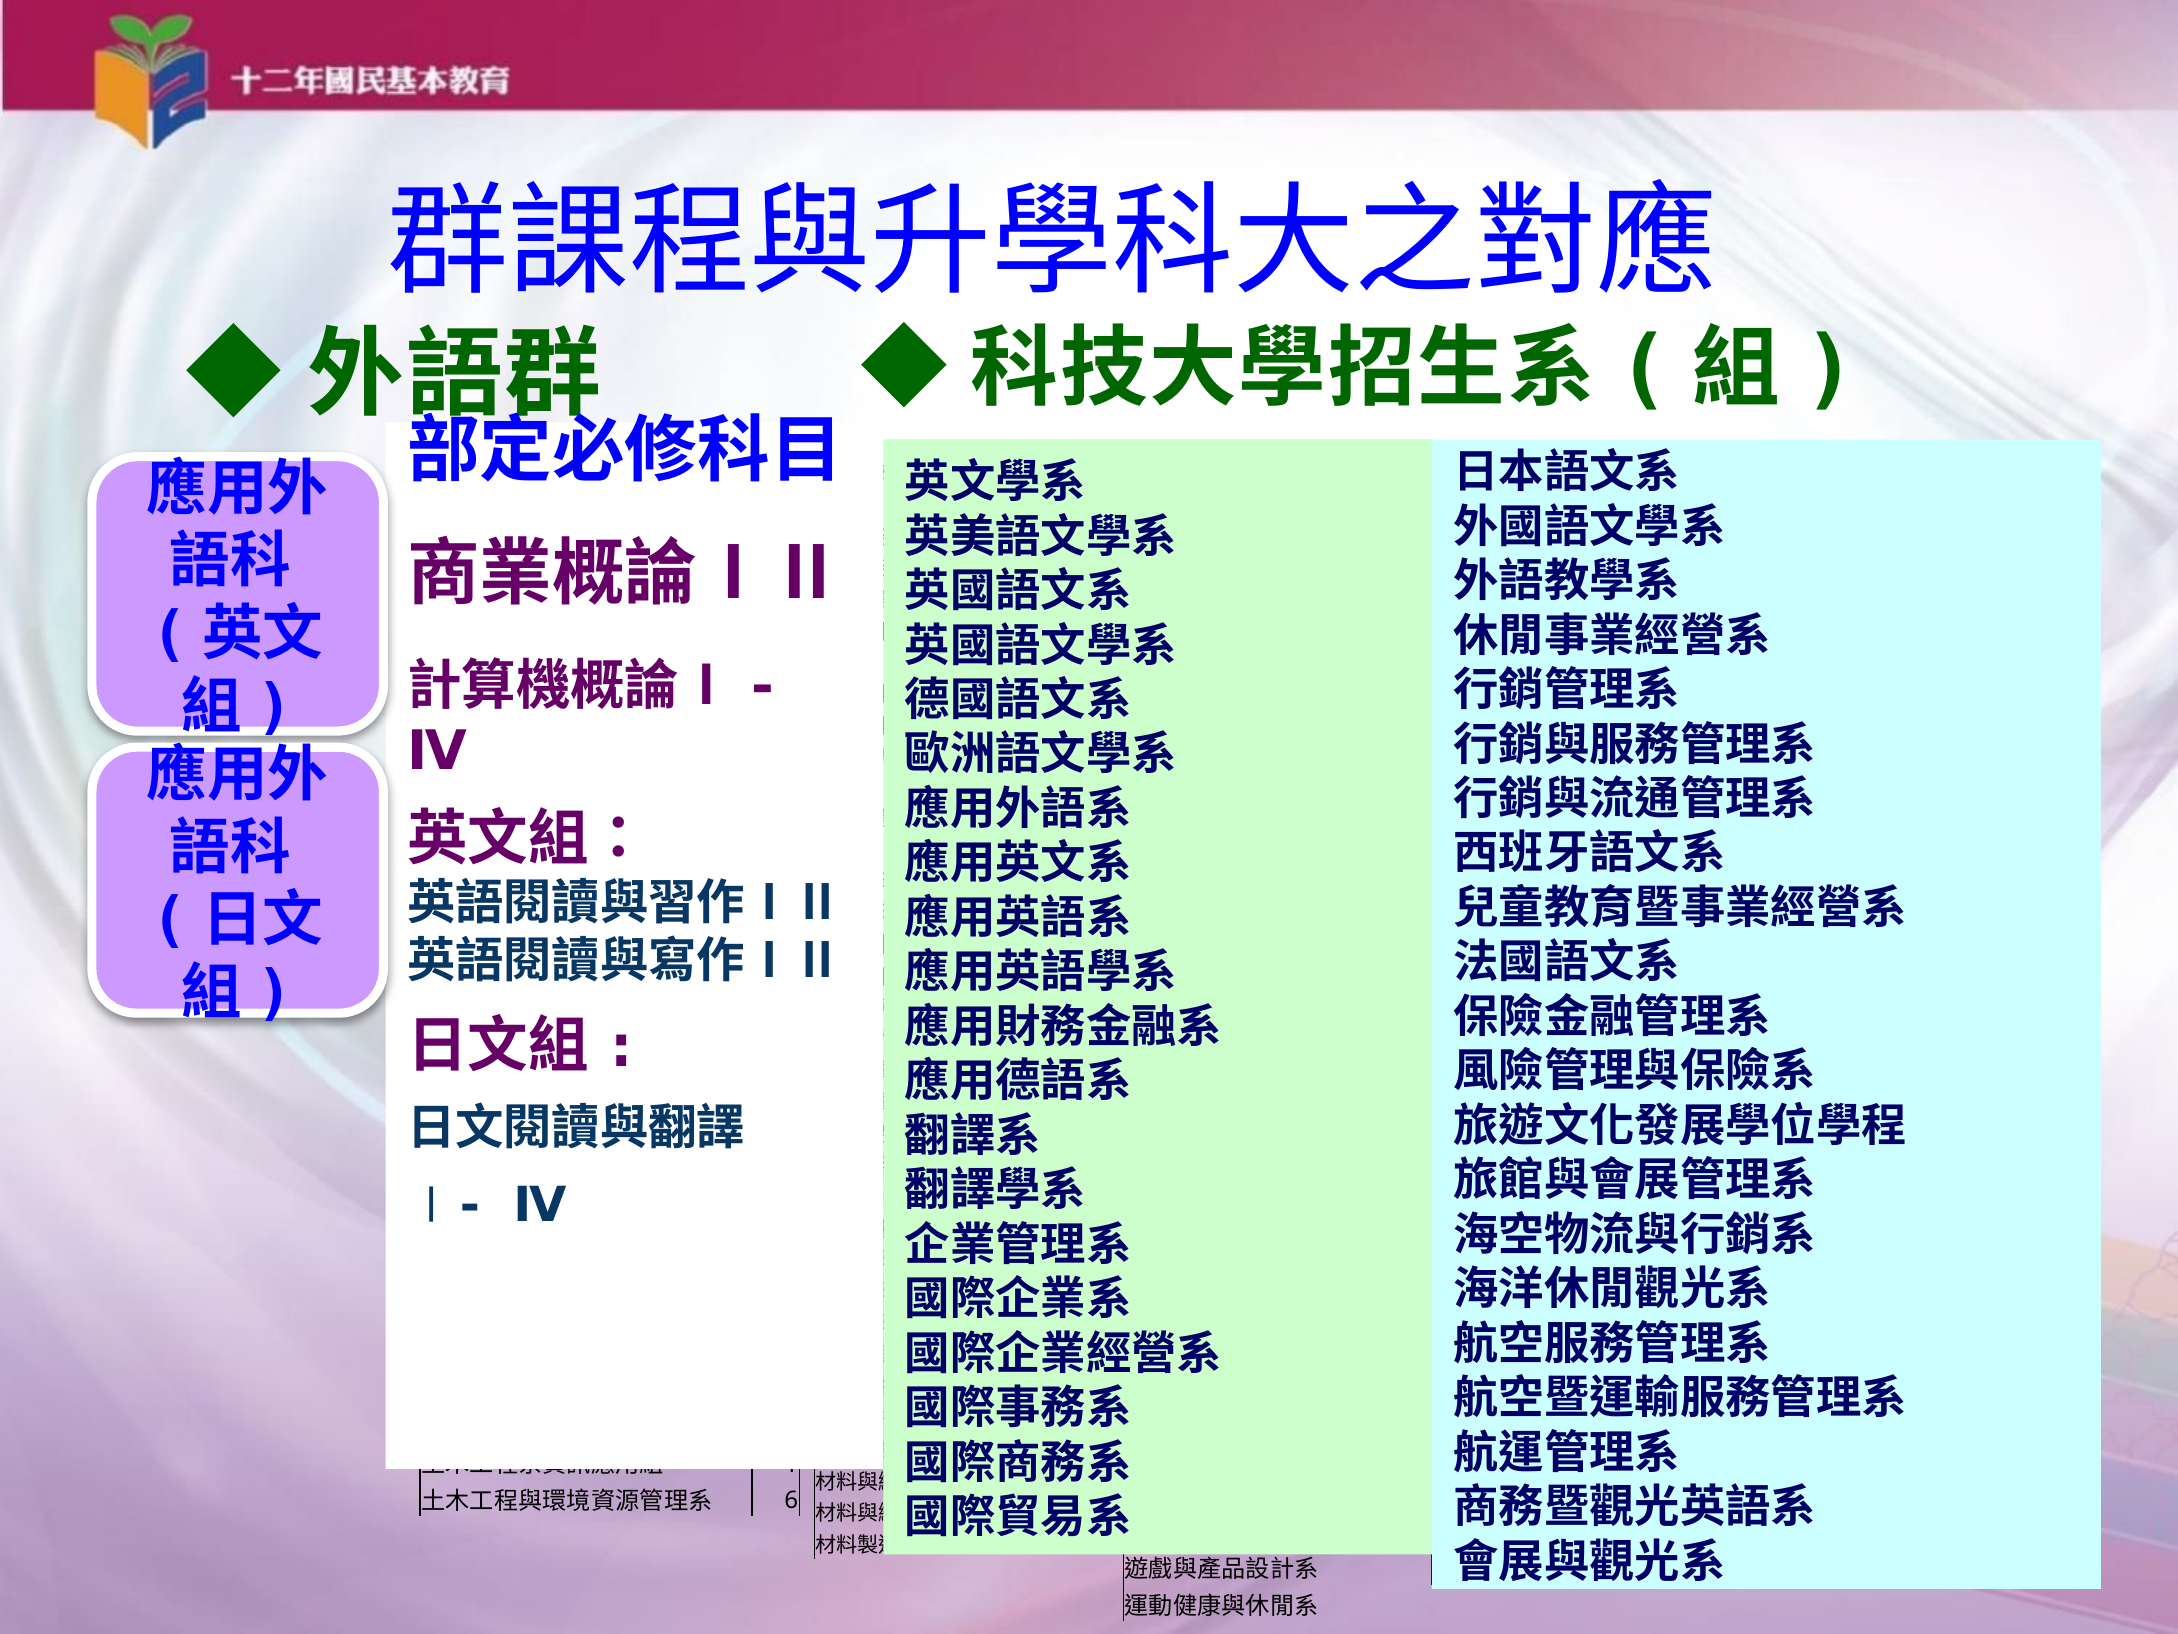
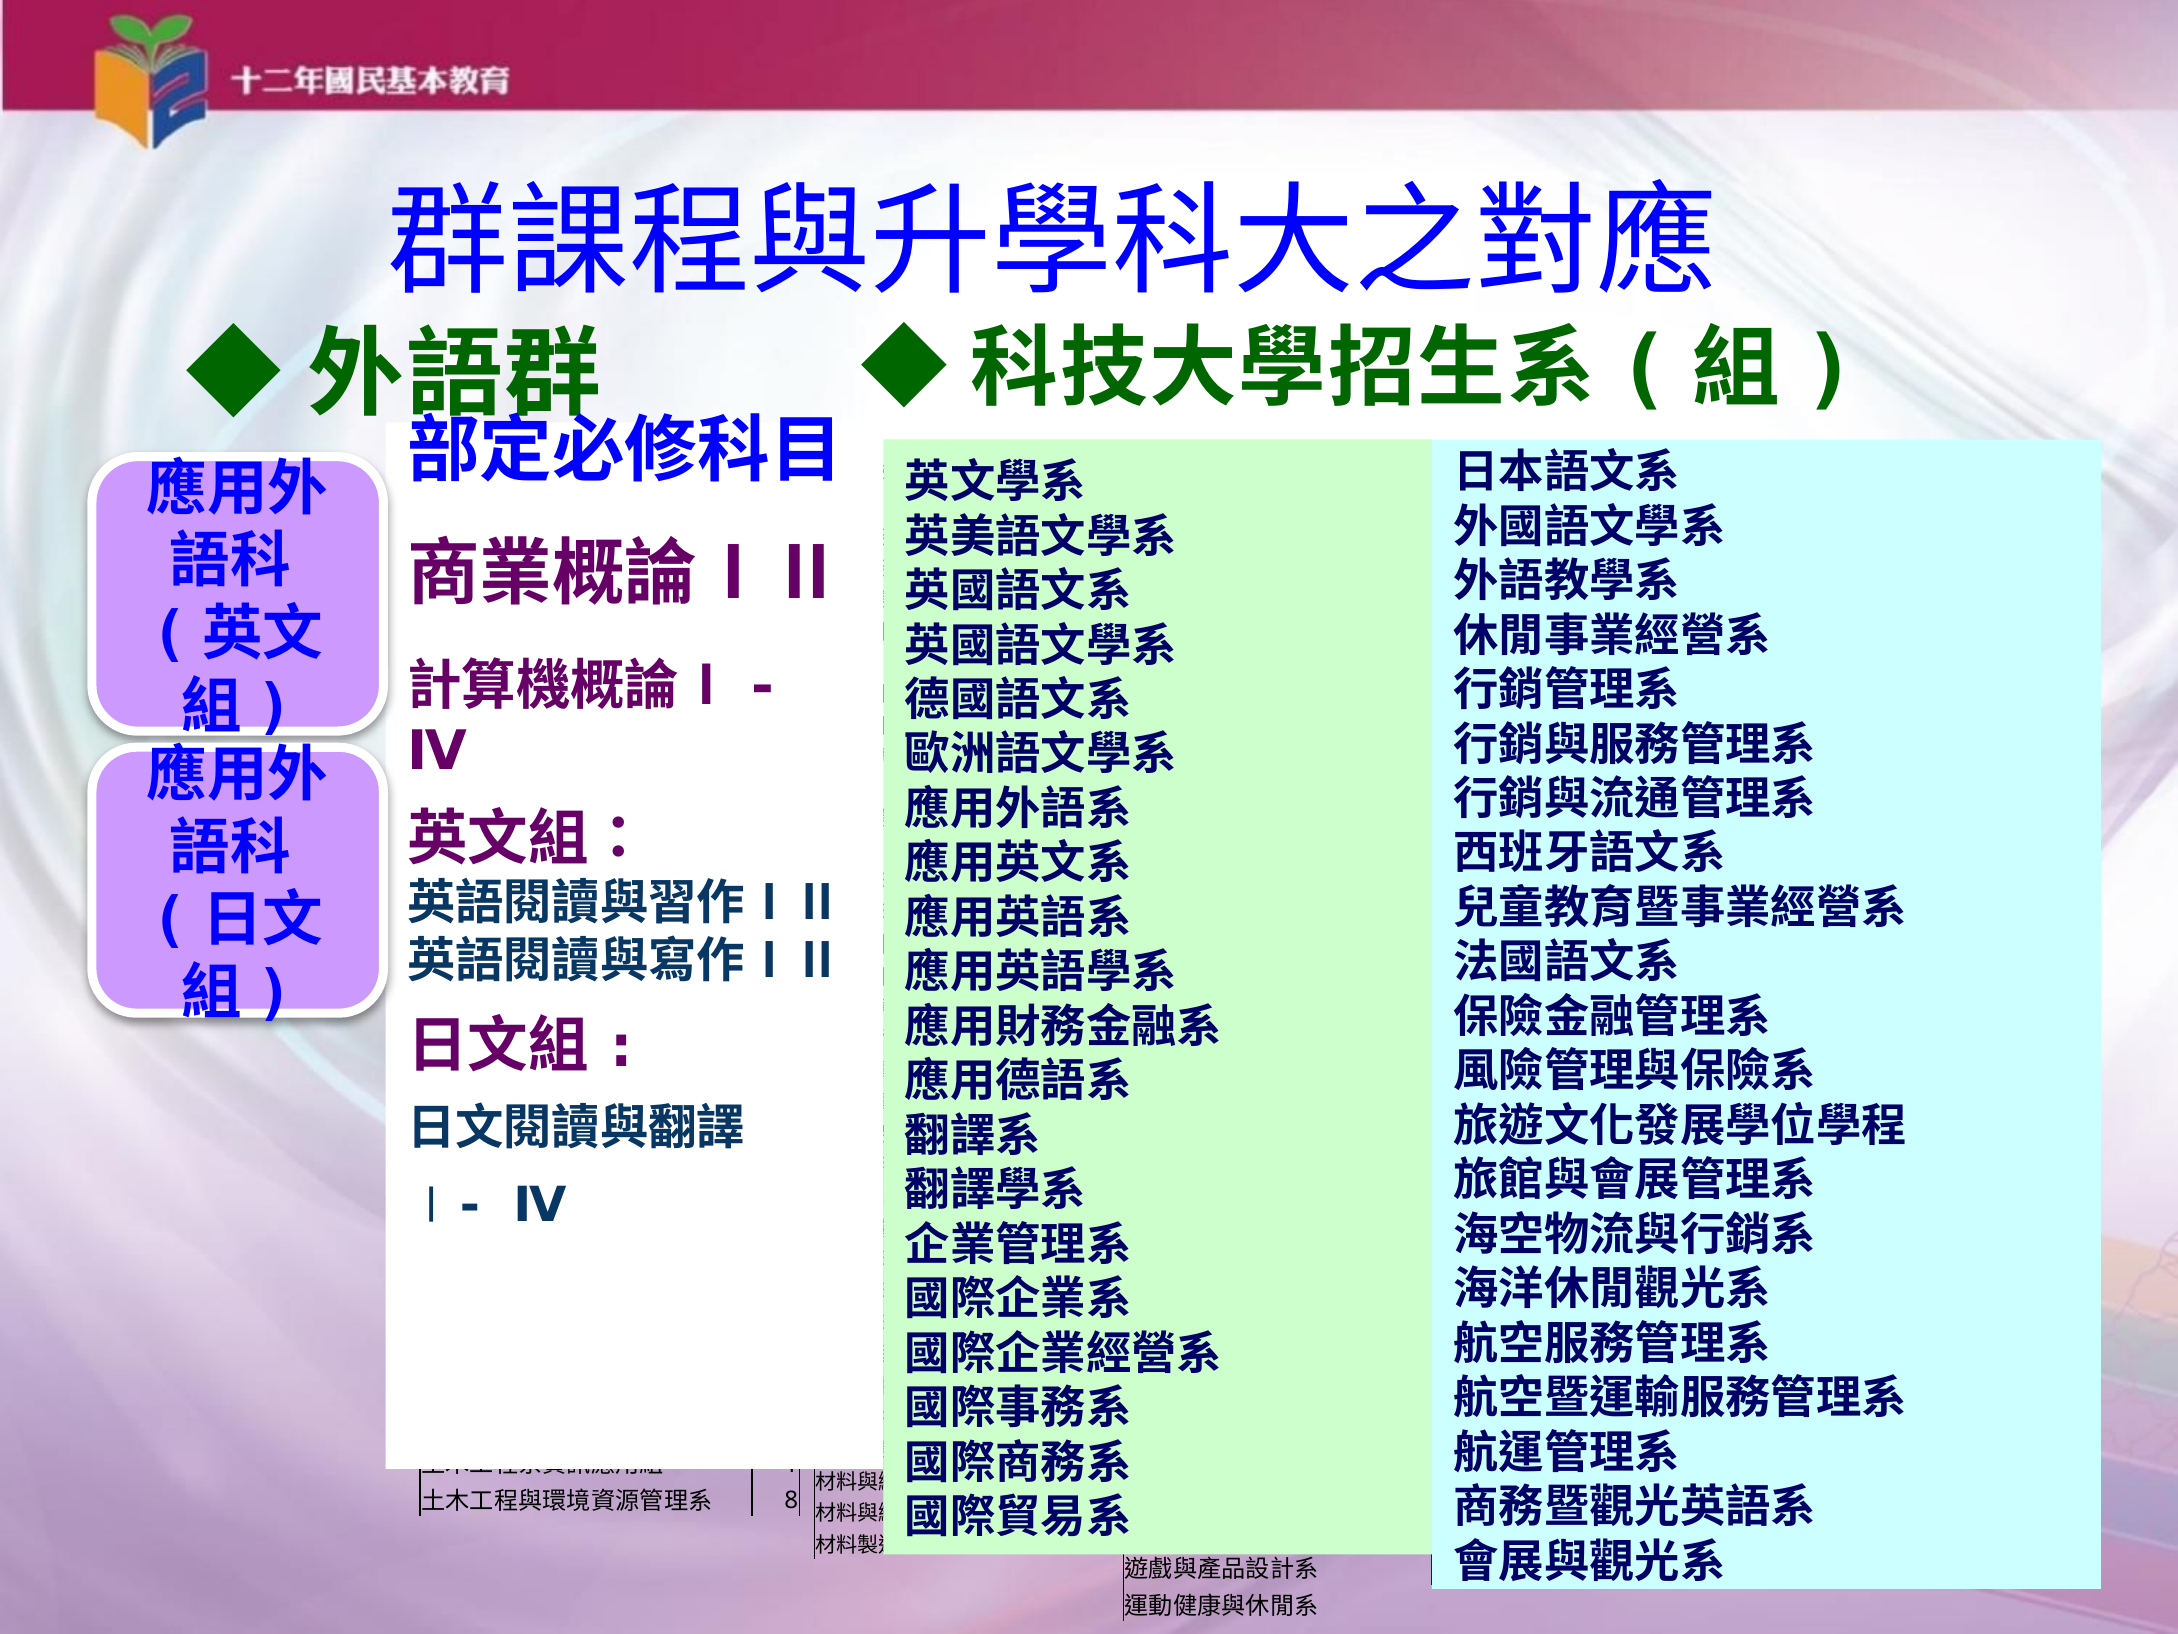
6 at (791, 1500): 6 -> 8
